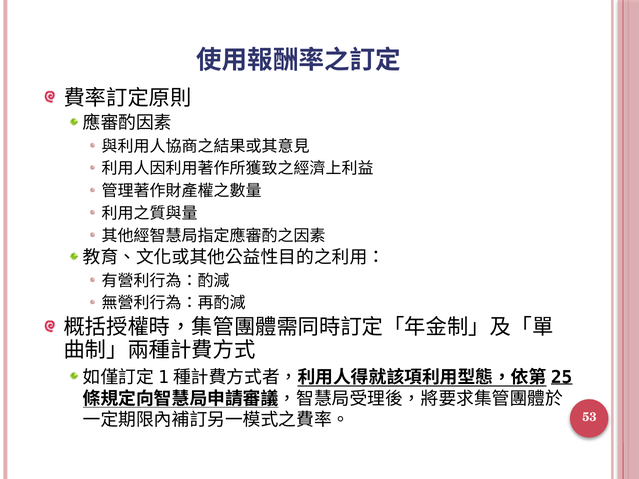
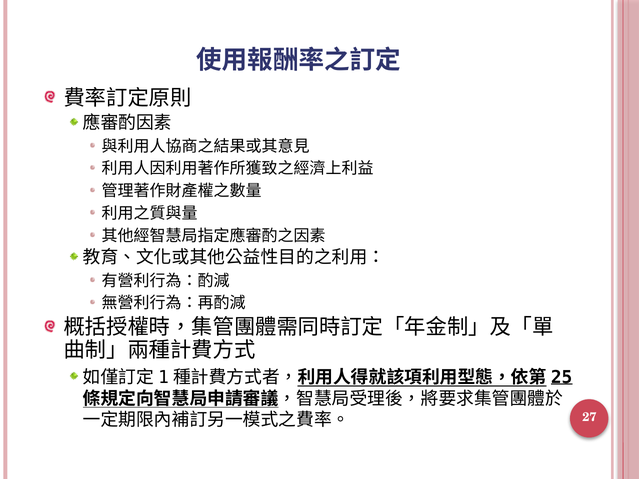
53: 53 -> 27
